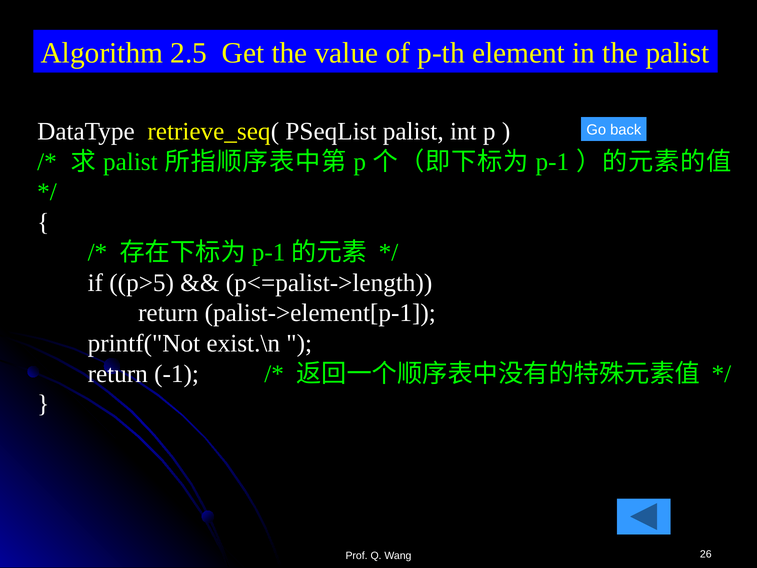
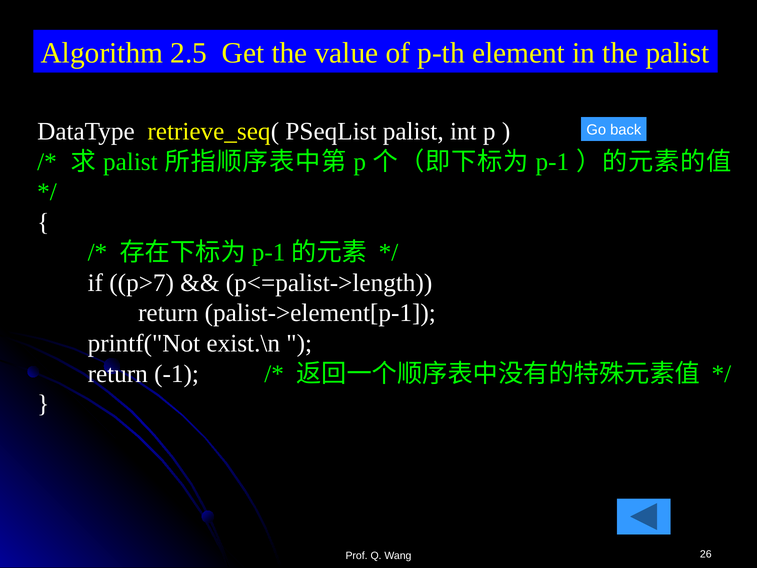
p>5: p>5 -> p>7
